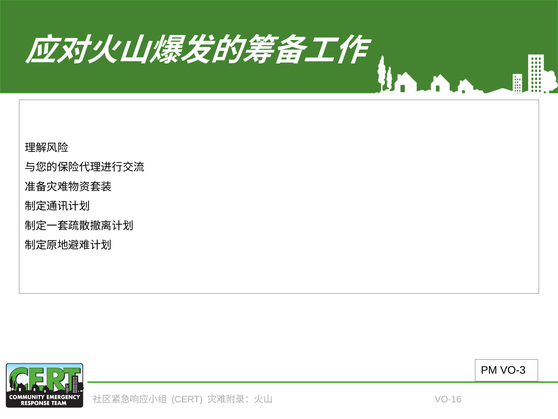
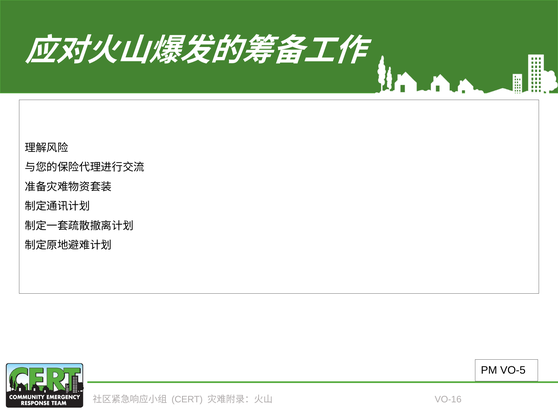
VO-3: VO-3 -> VO-5
